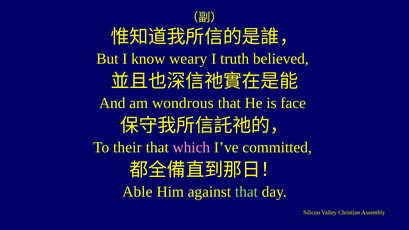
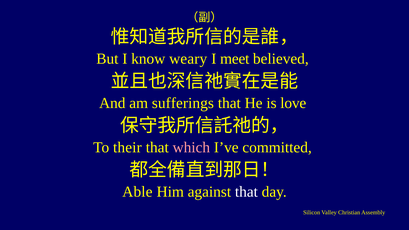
truth: truth -> meet
wondrous: wondrous -> sufferings
face: face -> love
that at (246, 192) colour: light green -> white
